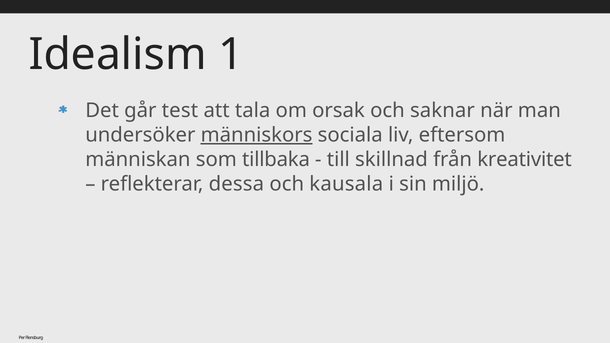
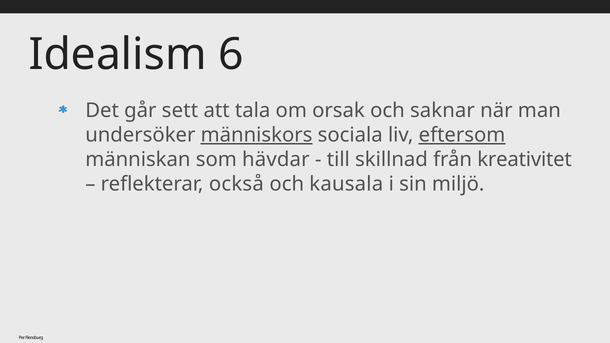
1: 1 -> 6
test: test -> sett
eftersom underline: none -> present
tillbaka: tillbaka -> hävdar
dessa: dessa -> också
